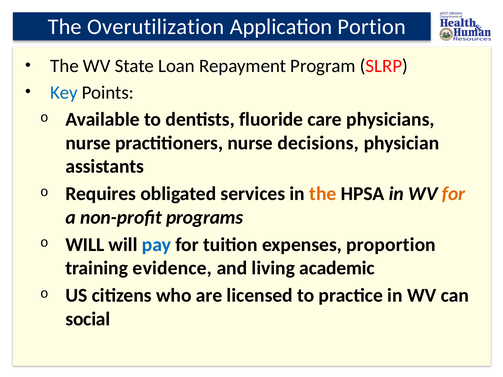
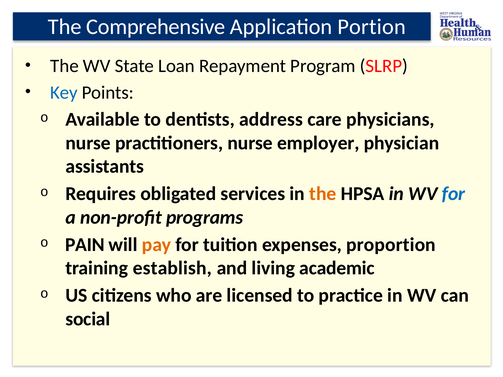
Overutilization: Overutilization -> Comprehensive
fluoride: fluoride -> address
decisions: decisions -> employer
for at (454, 194) colour: orange -> blue
WILL at (85, 245): WILL -> PAIN
pay colour: blue -> orange
evidence: evidence -> establish
